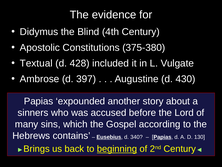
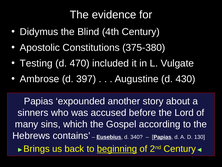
Textual: Textual -> Testing
428: 428 -> 470
